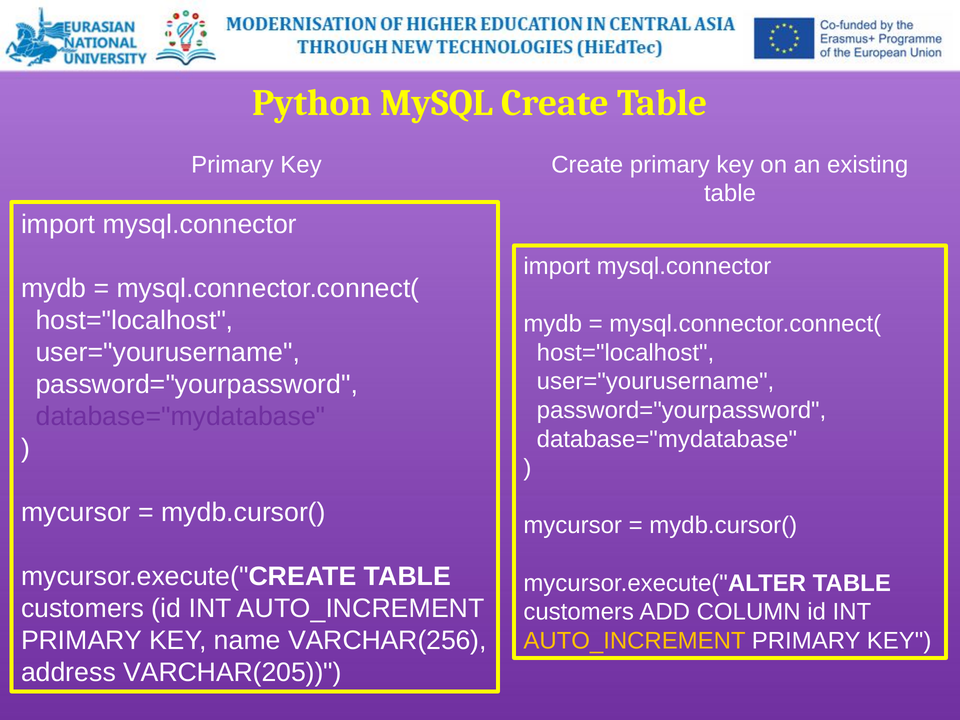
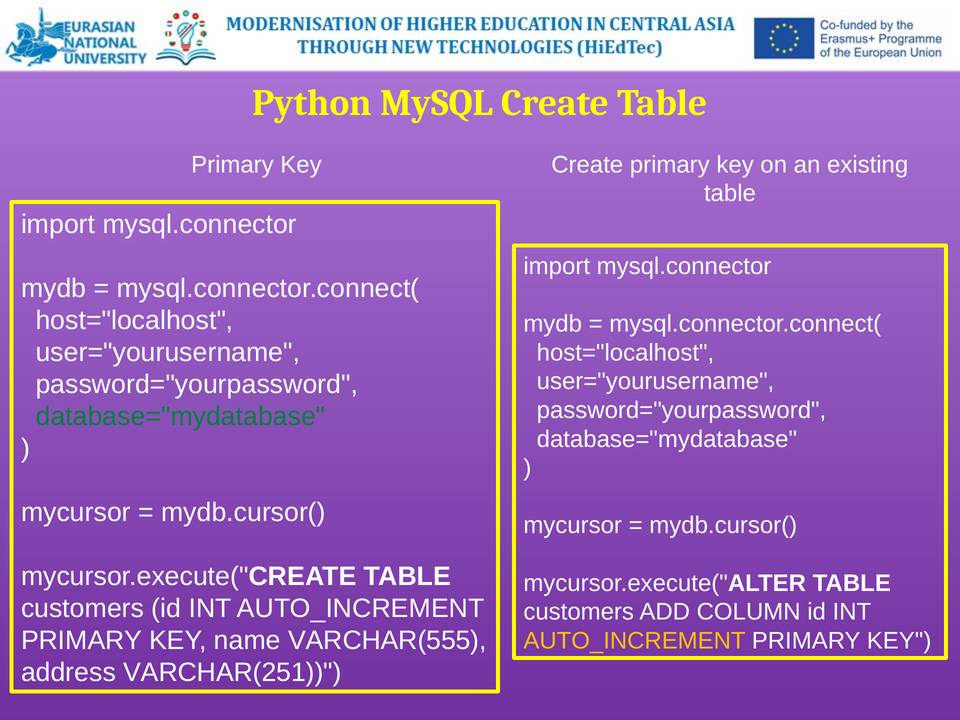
database="mydatabase at (181, 417) colour: purple -> green
VARCHAR(256: VARCHAR(256 -> VARCHAR(555
VARCHAR(205: VARCHAR(205 -> VARCHAR(251
